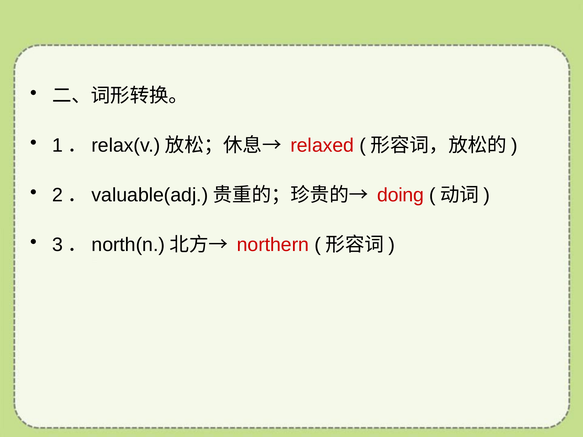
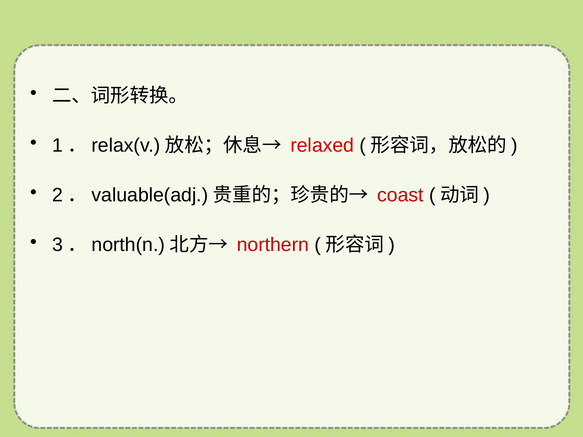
doing: doing -> coast
